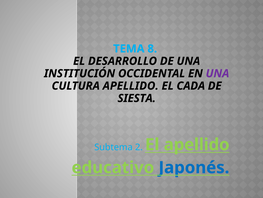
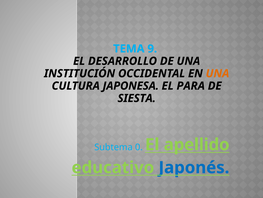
8: 8 -> 9
UNA at (217, 73) colour: purple -> orange
CULTURA APELLIDO: APELLIDO -> JAPONESA
CADA: CADA -> PARA
2: 2 -> 0
